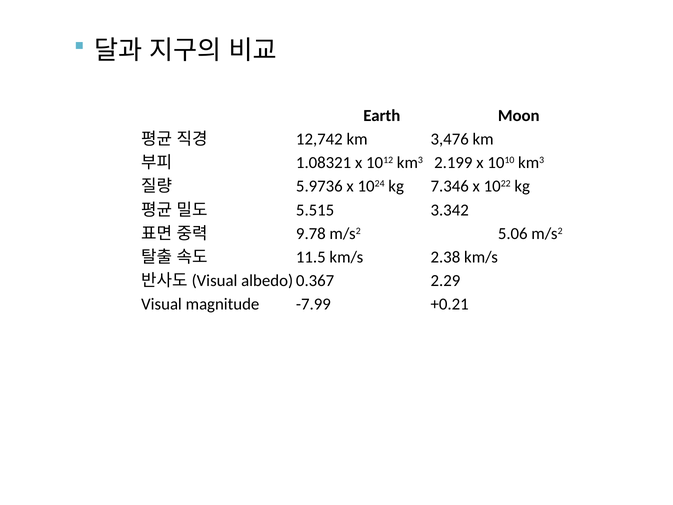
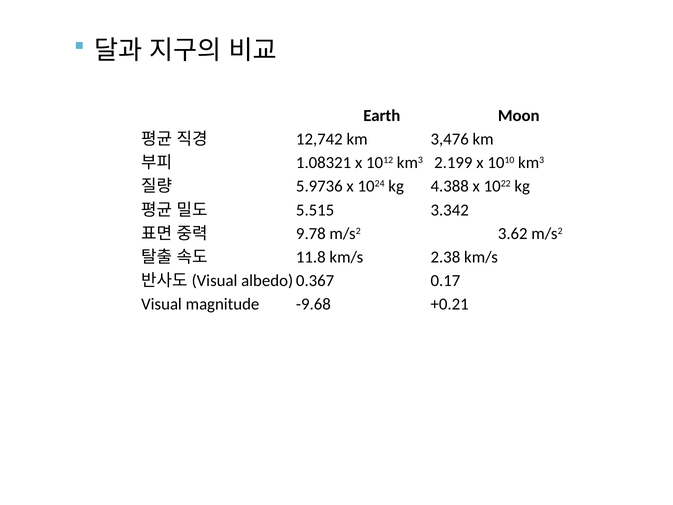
7.346: 7.346 -> 4.388
5.06: 5.06 -> 3.62
11.5: 11.5 -> 11.8
2.29: 2.29 -> 0.17
-7.99: -7.99 -> -9.68
